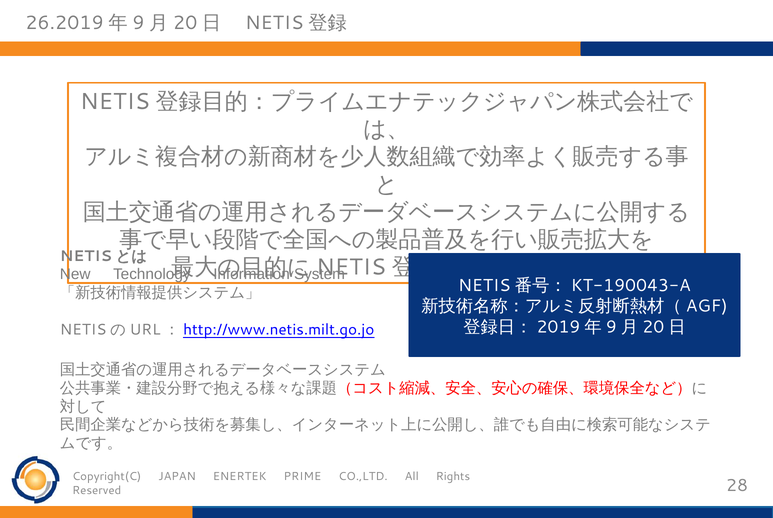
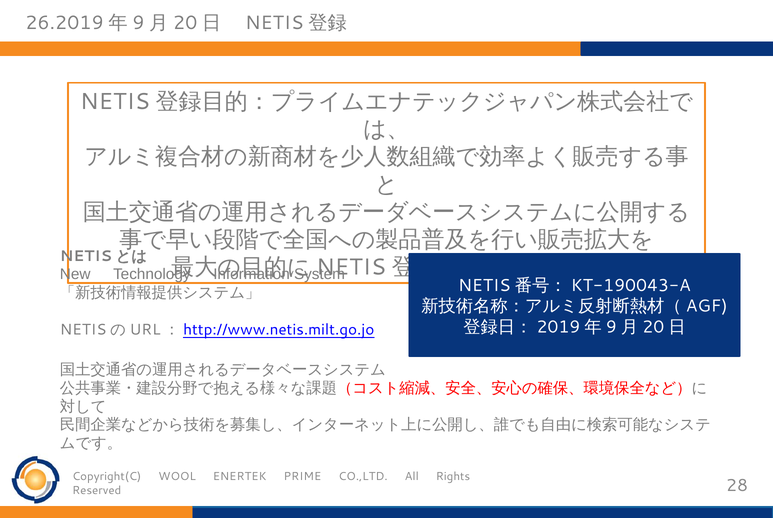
JAPAN: JAPAN -> WOOL
